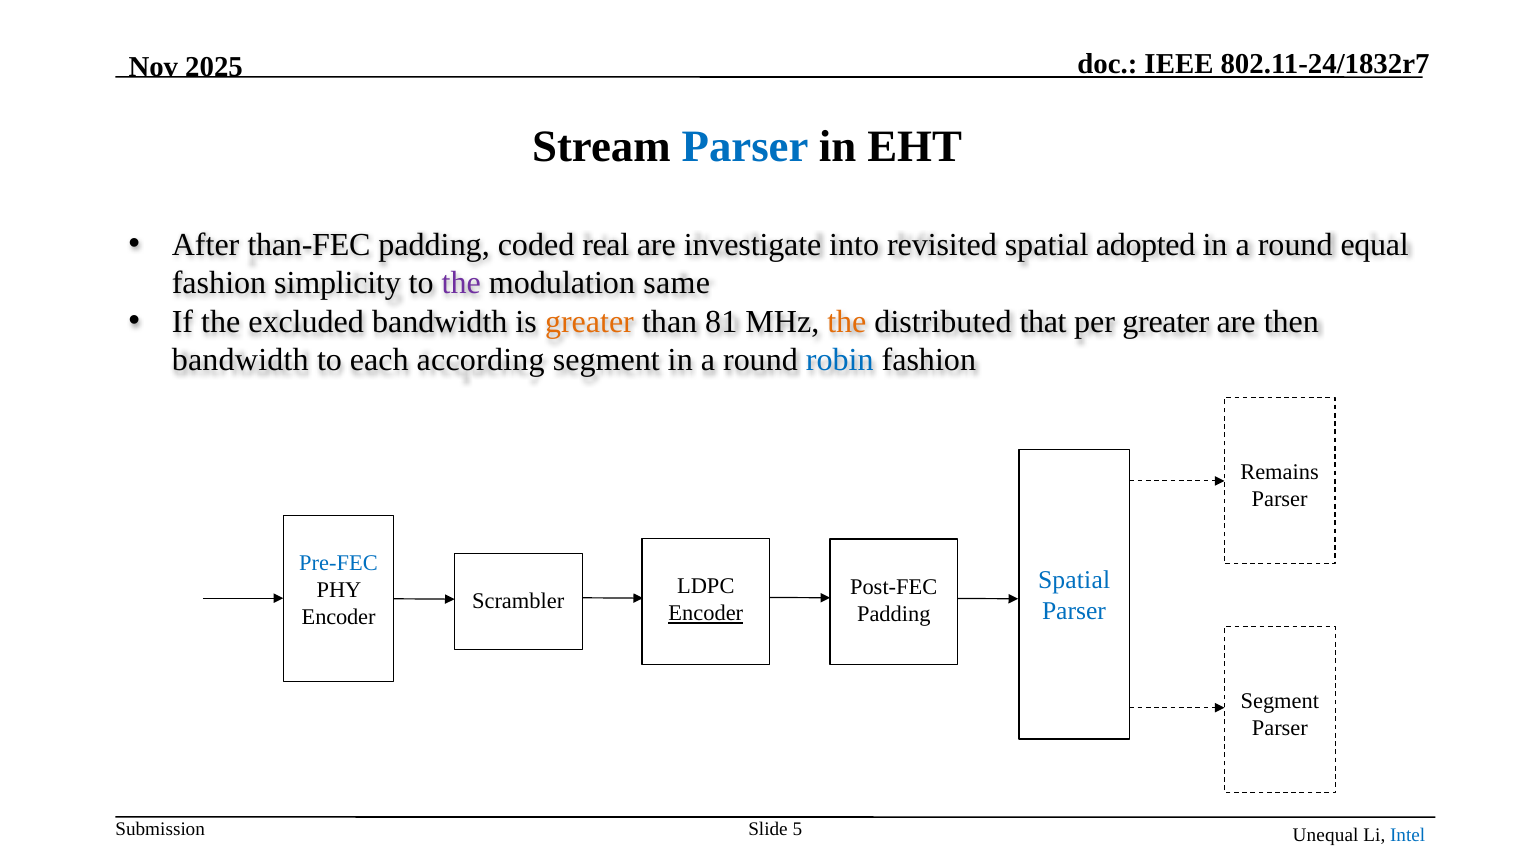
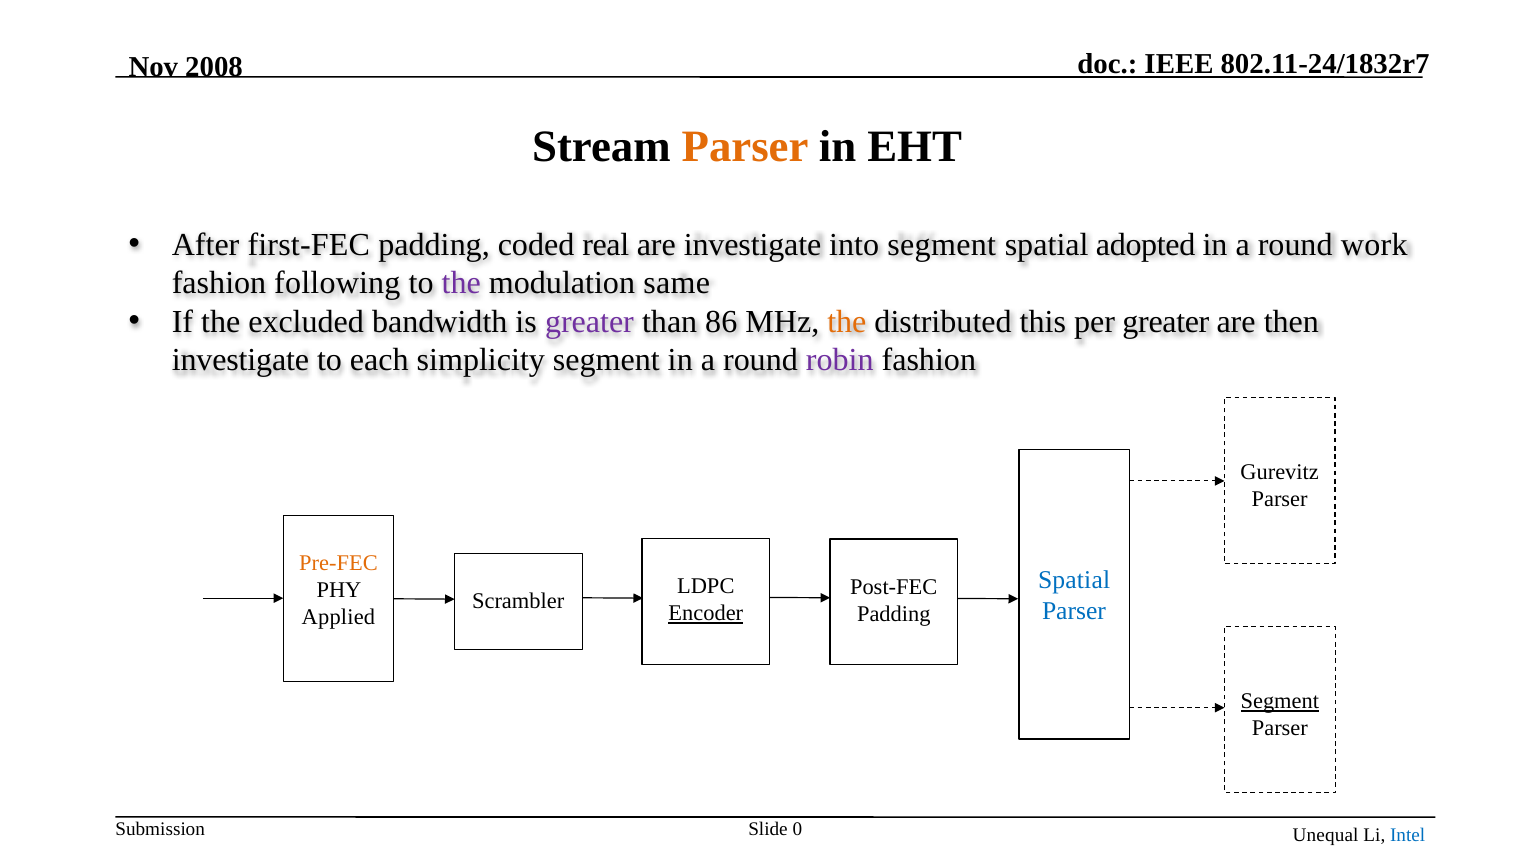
2025: 2025 -> 2008
Parser at (745, 147) colour: blue -> orange
than-FEC: than-FEC -> first-FEC
into revisited: revisited -> segment
equal: equal -> work
simplicity: simplicity -> following
greater at (589, 322) colour: orange -> purple
81: 81 -> 86
that: that -> this
bandwidth at (240, 360): bandwidth -> investigate
according: according -> simplicity
robin colour: blue -> purple
Remains: Remains -> Gurevitz
Pre-FEC colour: blue -> orange
Encoder at (339, 617): Encoder -> Applied
Segment at (1280, 701) underline: none -> present
5: 5 -> 0
